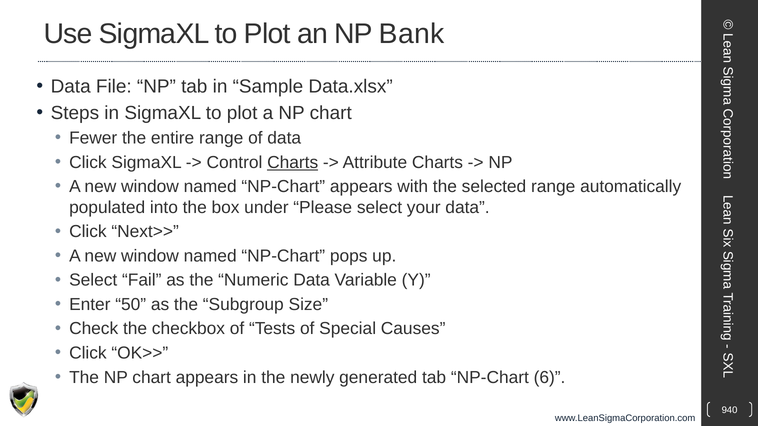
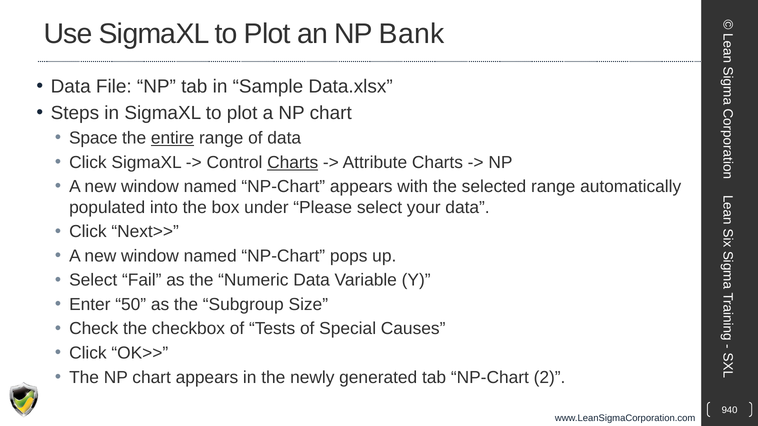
Fewer: Fewer -> Space
entire underline: none -> present
6: 6 -> 2
